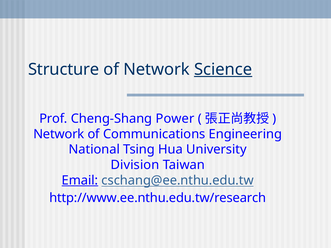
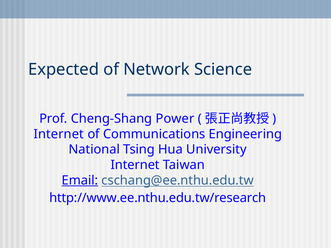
Structure: Structure -> Expected
Science underline: present -> none
Network at (59, 134): Network -> Internet
Division at (135, 165): Division -> Internet
